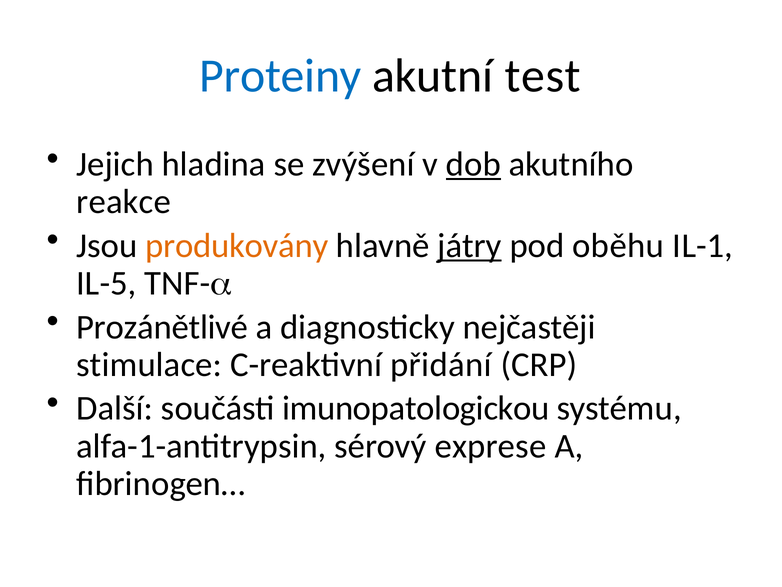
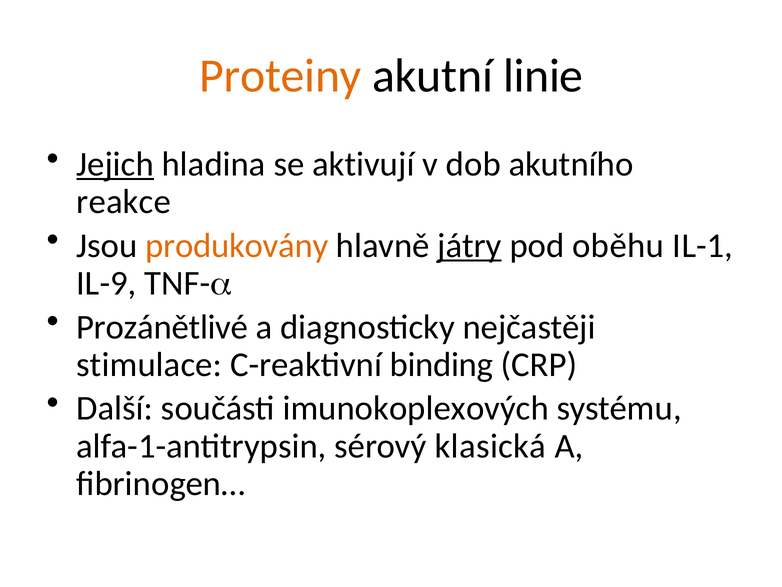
Proteiny colour: blue -> orange
test: test -> linie
Jejich underline: none -> present
zvýšení: zvýšení -> aktivují
dob underline: present -> none
IL-5: IL-5 -> IL-9
přidání: přidání -> binding
imunopatologickou: imunopatologickou -> imunokoplexových
exprese: exprese -> klasická
